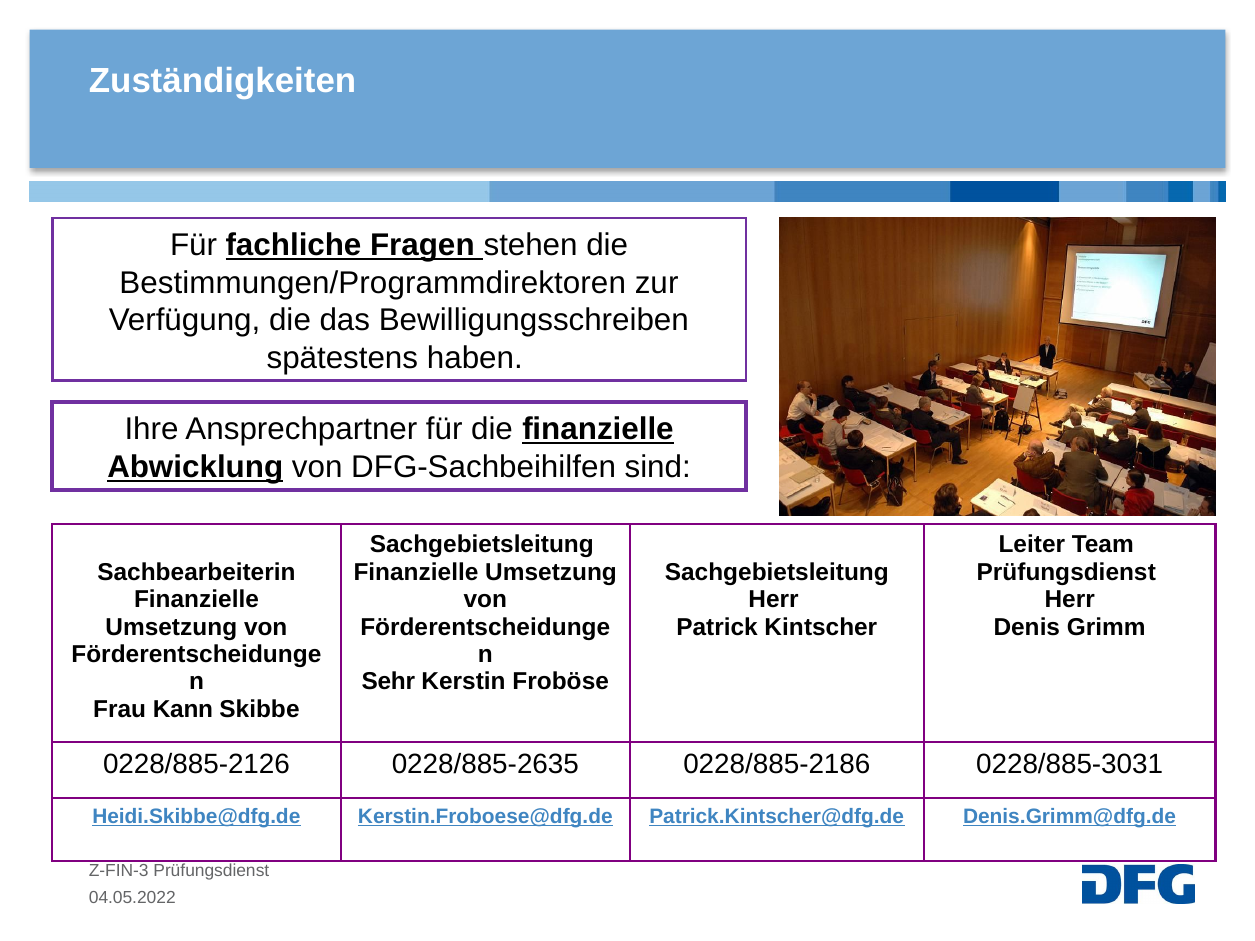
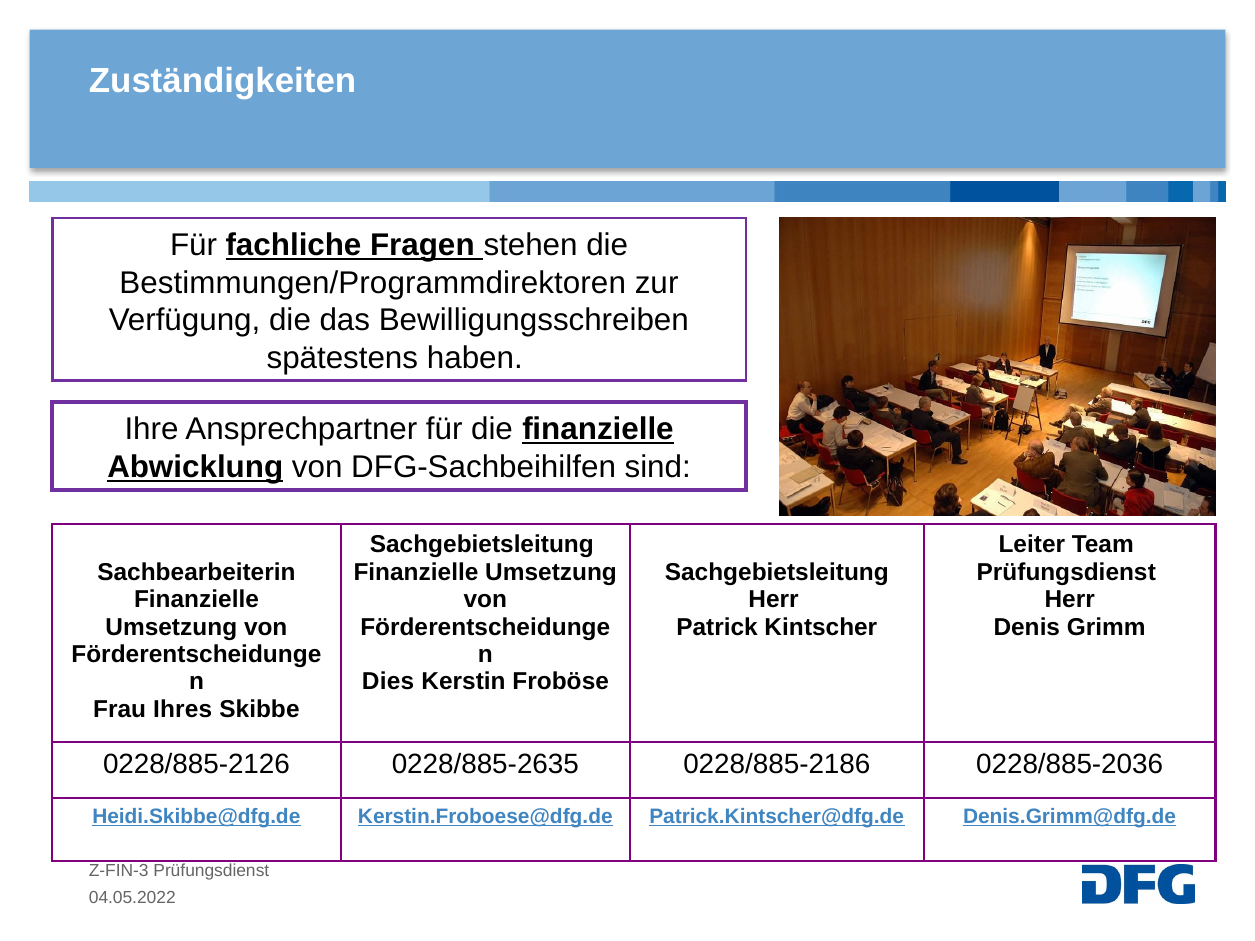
Sehr: Sehr -> Dies
Kann: Kann -> Ihres
0228/885-3031: 0228/885-3031 -> 0228/885-2036
